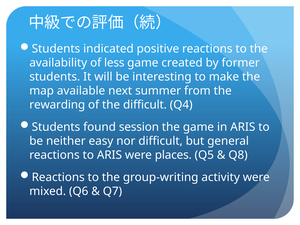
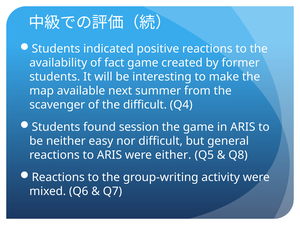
less: less -> fact
rewarding: rewarding -> scavenger
places: places -> either
